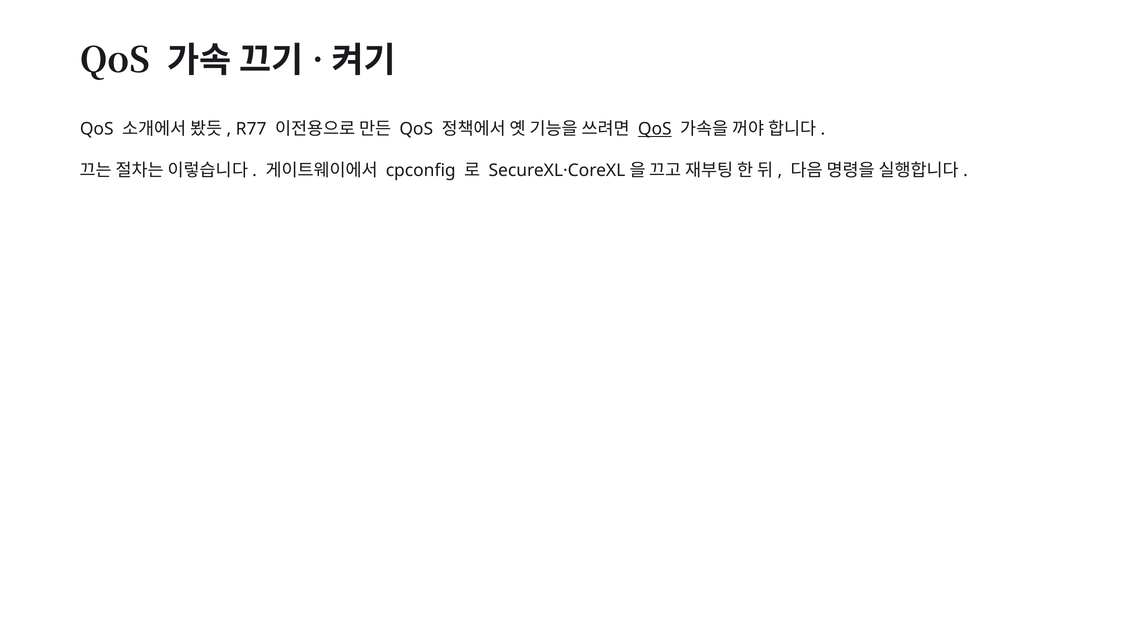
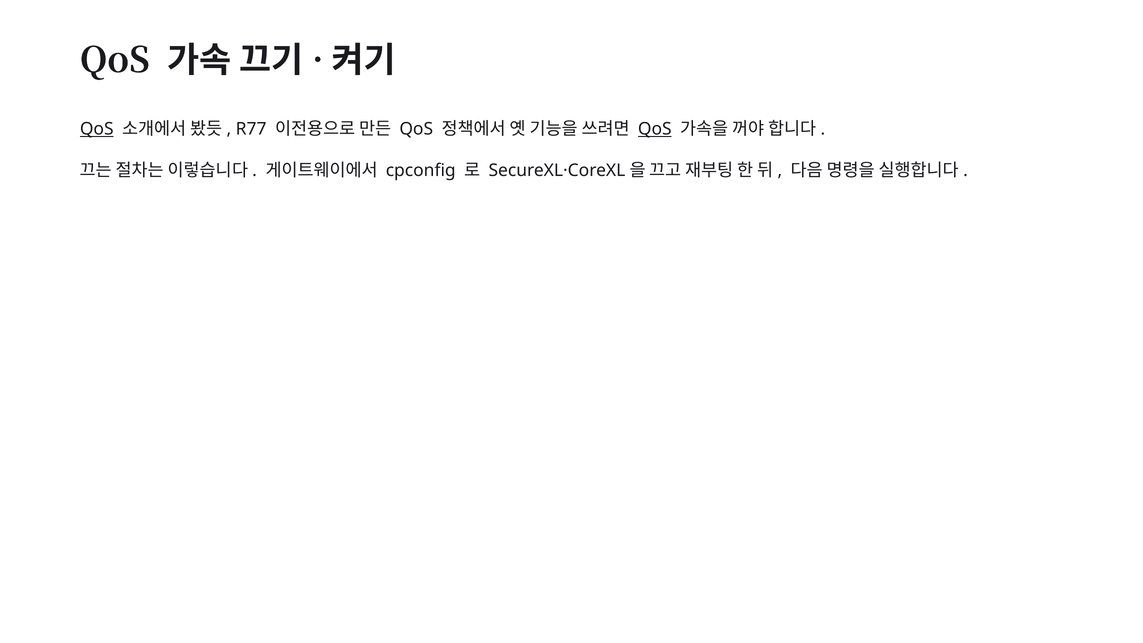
QoS at (97, 129) underline: none -> present
